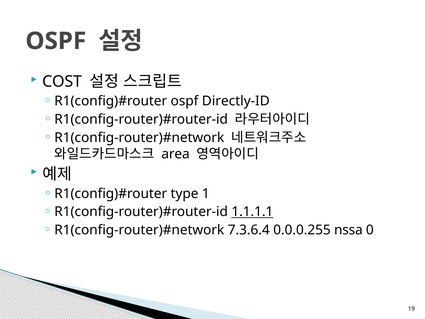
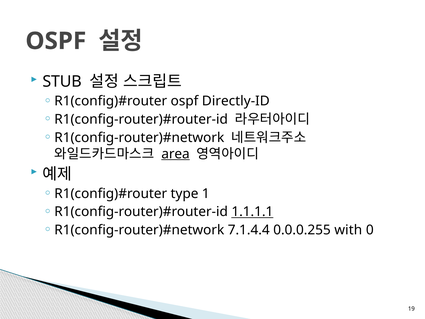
COST: COST -> STUB
area underline: none -> present
7.3.6.4: 7.3.6.4 -> 7.1.4.4
nssa: nssa -> with
